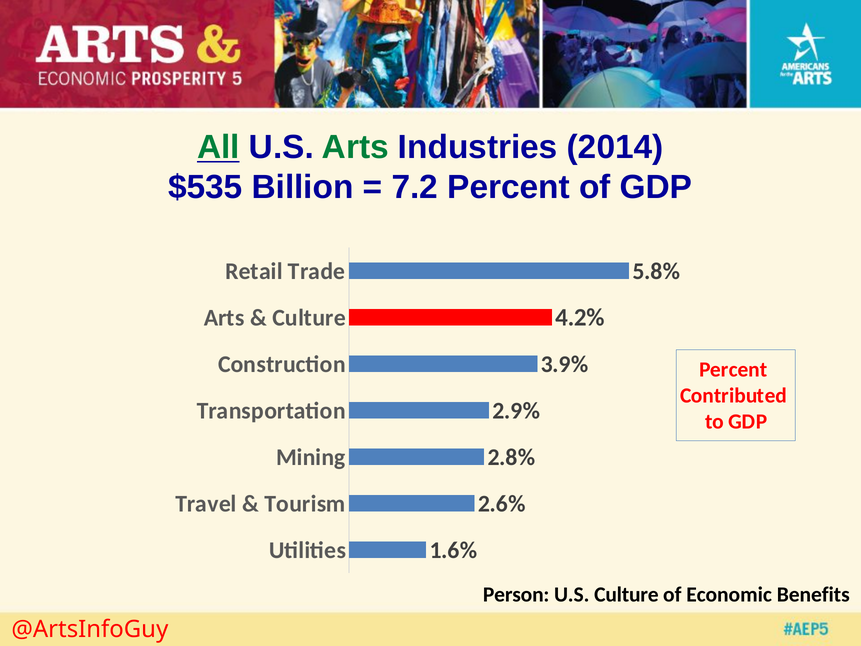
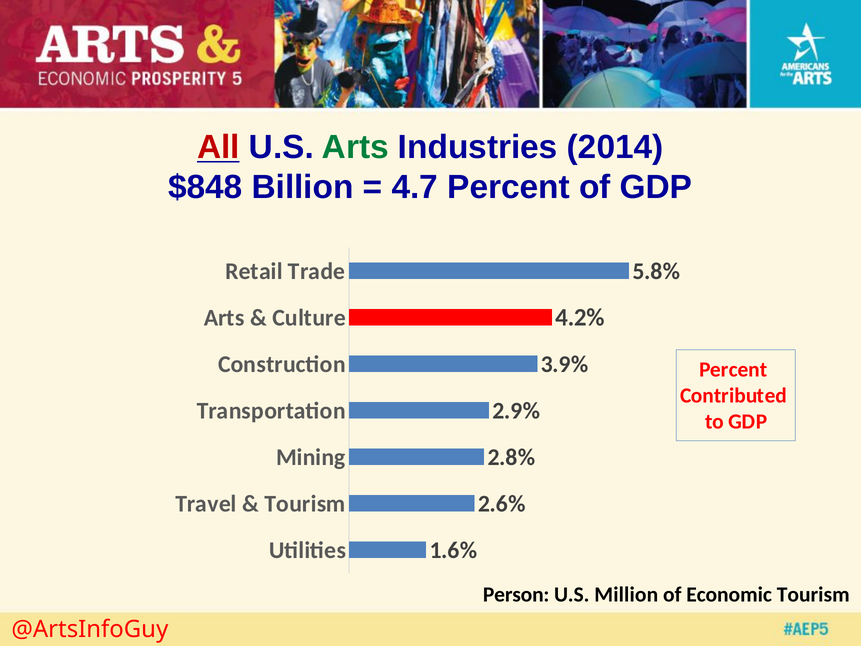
All colour: green -> red
$535: $535 -> $848
7.2: 7.2 -> 4.7
U.S Culture: Culture -> Million
Economic Benefits: Benefits -> Tourism
